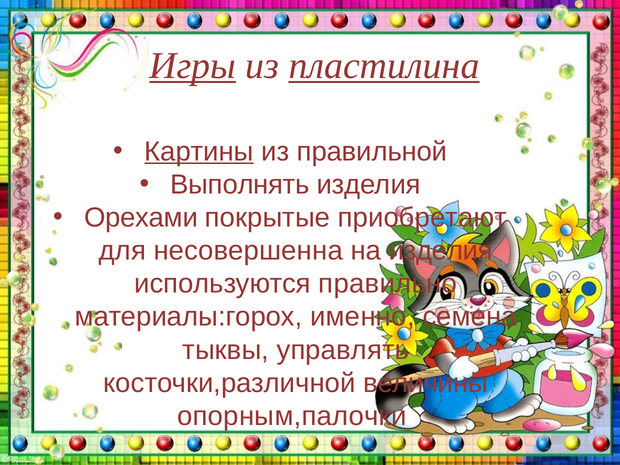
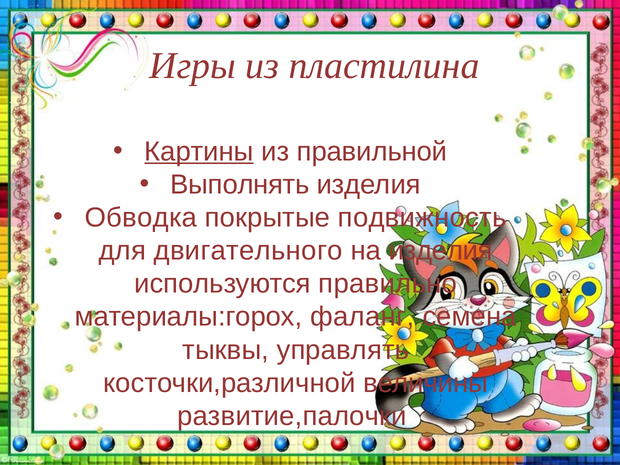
Игры underline: present -> none
пластилина underline: present -> none
Орехами: Орехами -> Обводка
приобретают: приобретают -> подвижность
несовершенна: несовершенна -> двигательного
именно: именно -> фаланг
опорным,палочки: опорным,палочки -> развитие,палочки
